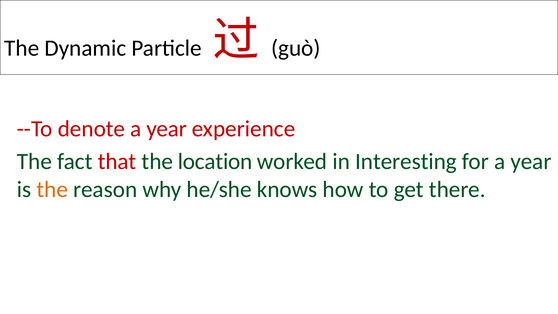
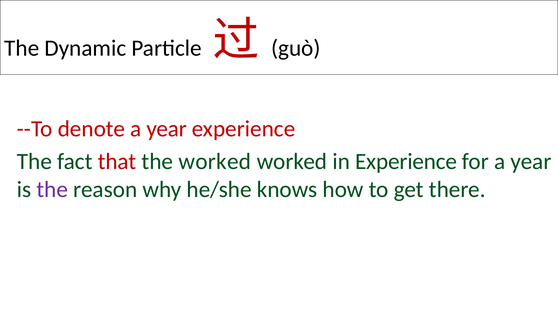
the location: location -> worked
in Interesting: Interesting -> Experience
the at (52, 189) colour: orange -> purple
